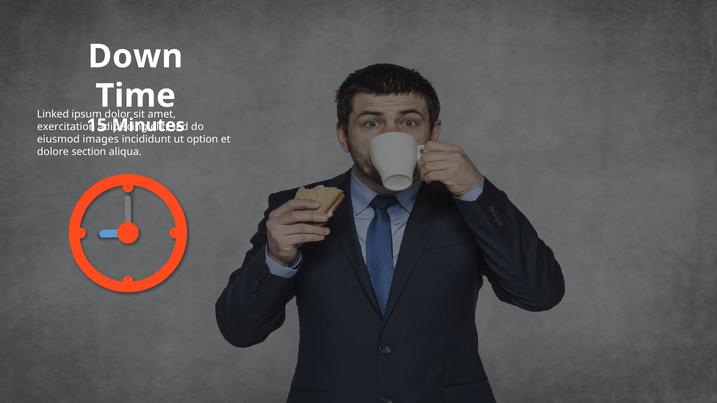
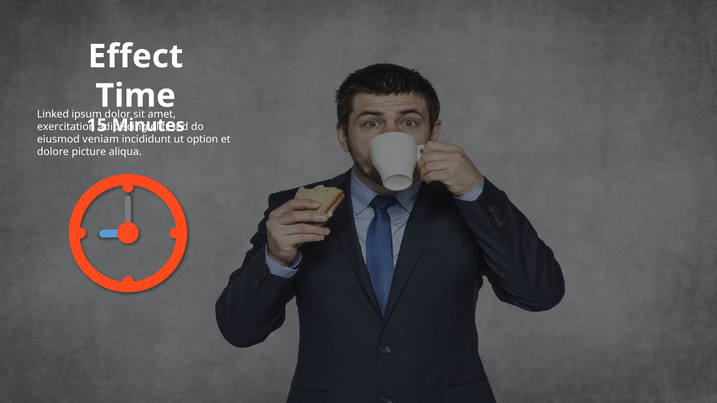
Down: Down -> Effect
images: images -> veniam
section: section -> picture
